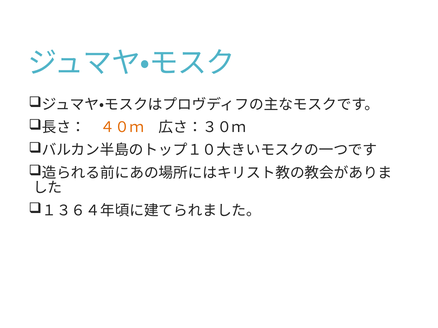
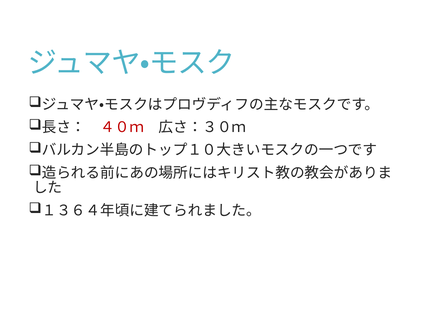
４０ｍ colour: orange -> red
